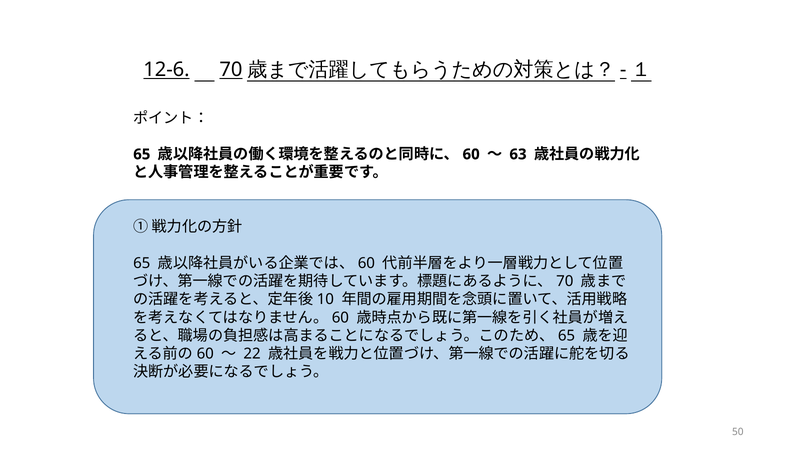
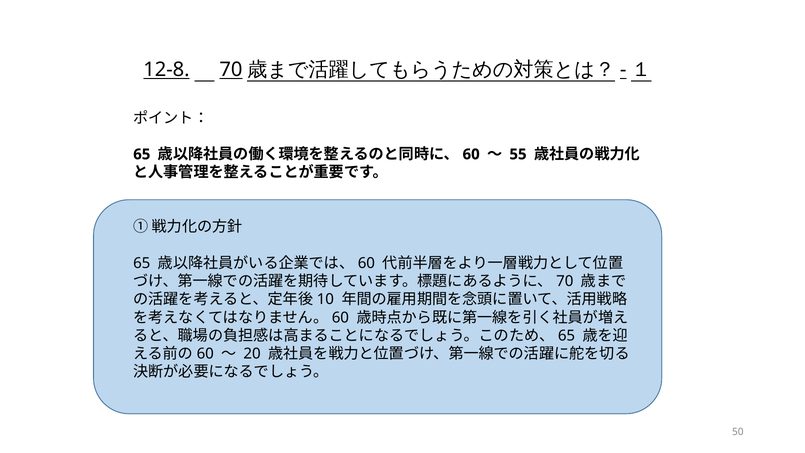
12-6: 12-6 -> 12-8
63: 63 -> 55
22: 22 -> 20
